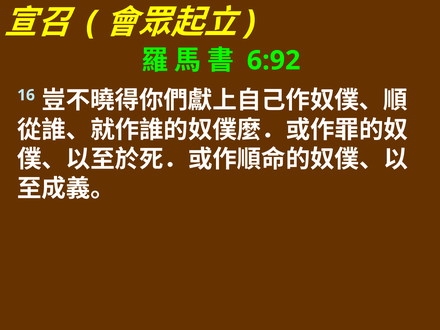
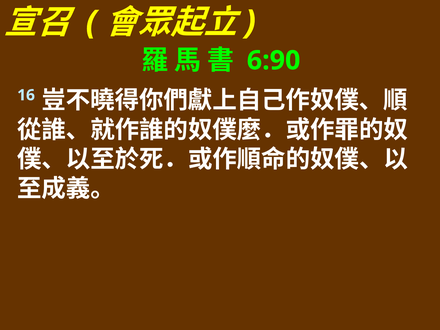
6:92: 6:92 -> 6:90
